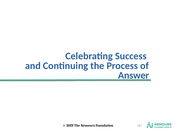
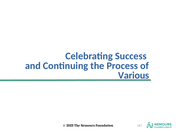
Answer: Answer -> Various
